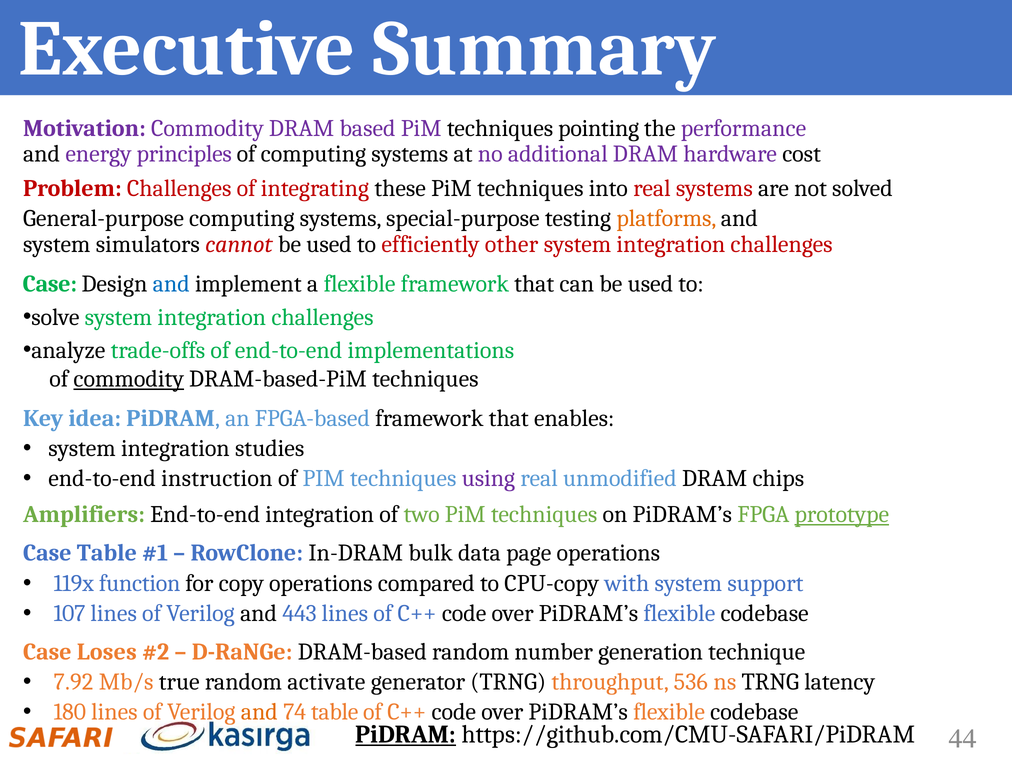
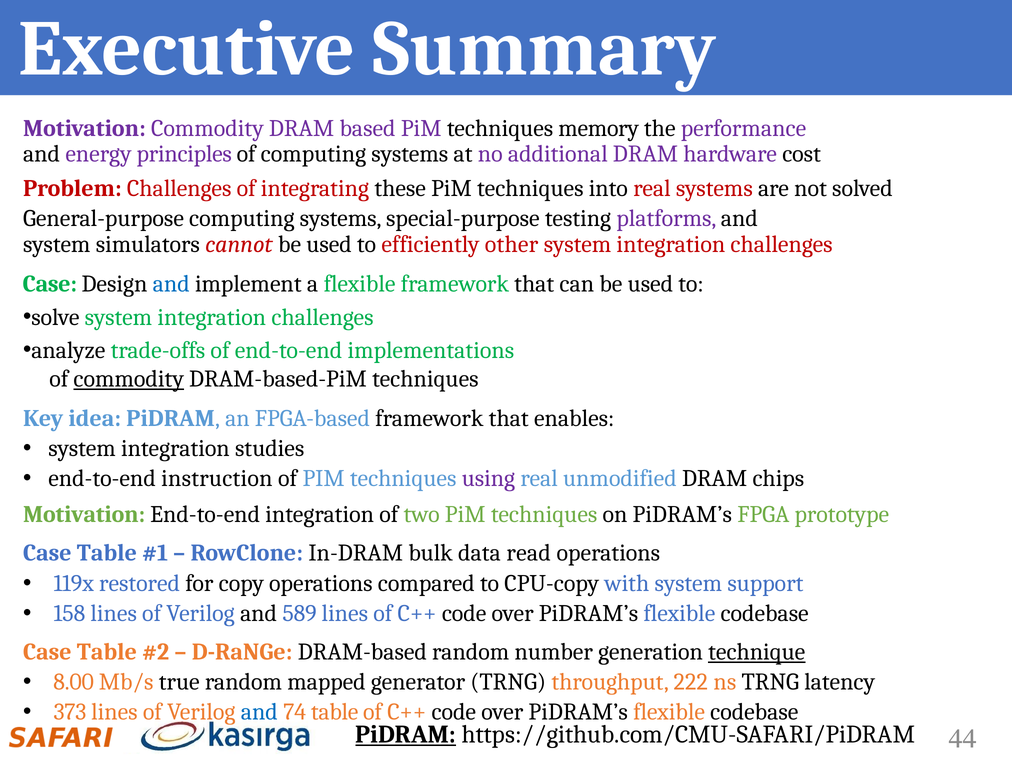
pointing: pointing -> memory
platforms colour: orange -> purple
Amplifiers at (84, 514): Amplifiers -> Motivation
prototype underline: present -> none
page: page -> read
function: function -> restored
107: 107 -> 158
443: 443 -> 589
Loses at (107, 652): Loses -> Table
technique underline: none -> present
7.92: 7.92 -> 8.00
activate: activate -> mapped
536: 536 -> 222
180: 180 -> 373
and at (259, 712) colour: orange -> blue
